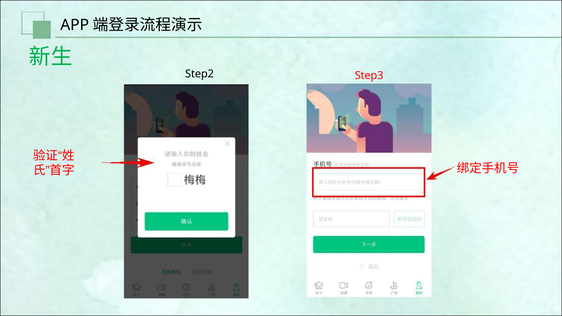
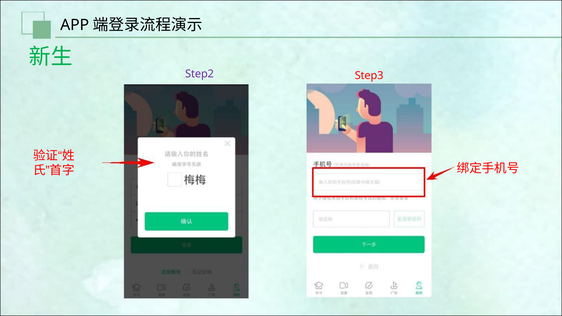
Step2 colour: black -> purple
